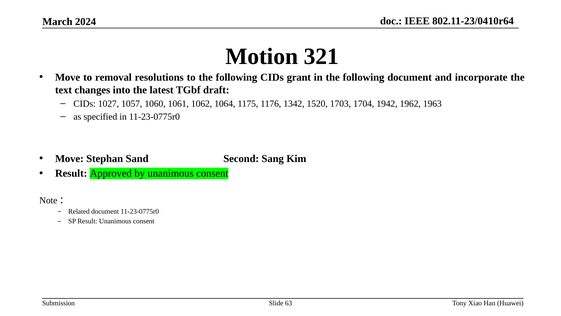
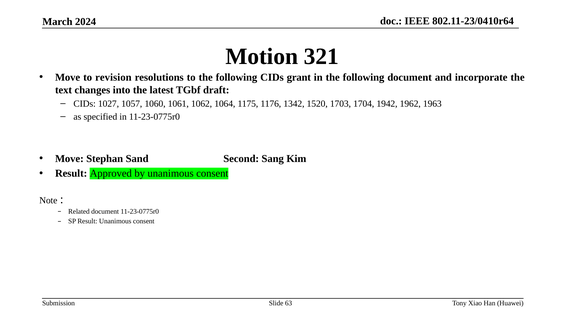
removal: removal -> revision
